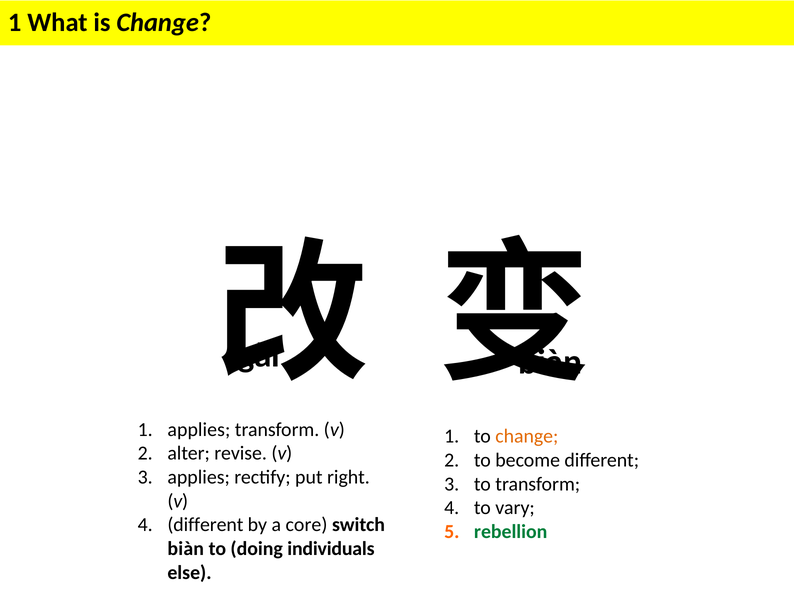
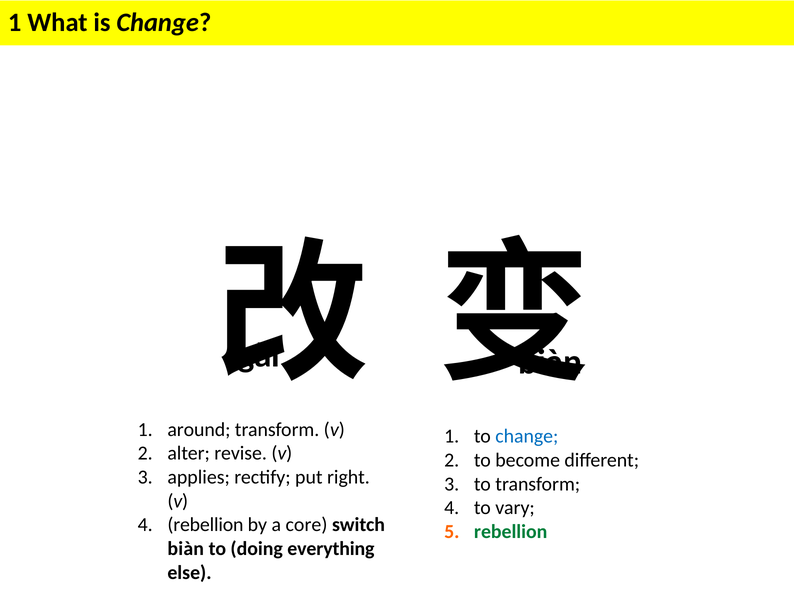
1 applies: applies -> around
change at (527, 436) colour: orange -> blue
different at (205, 524): different -> rebellion
individuals: individuals -> everything
